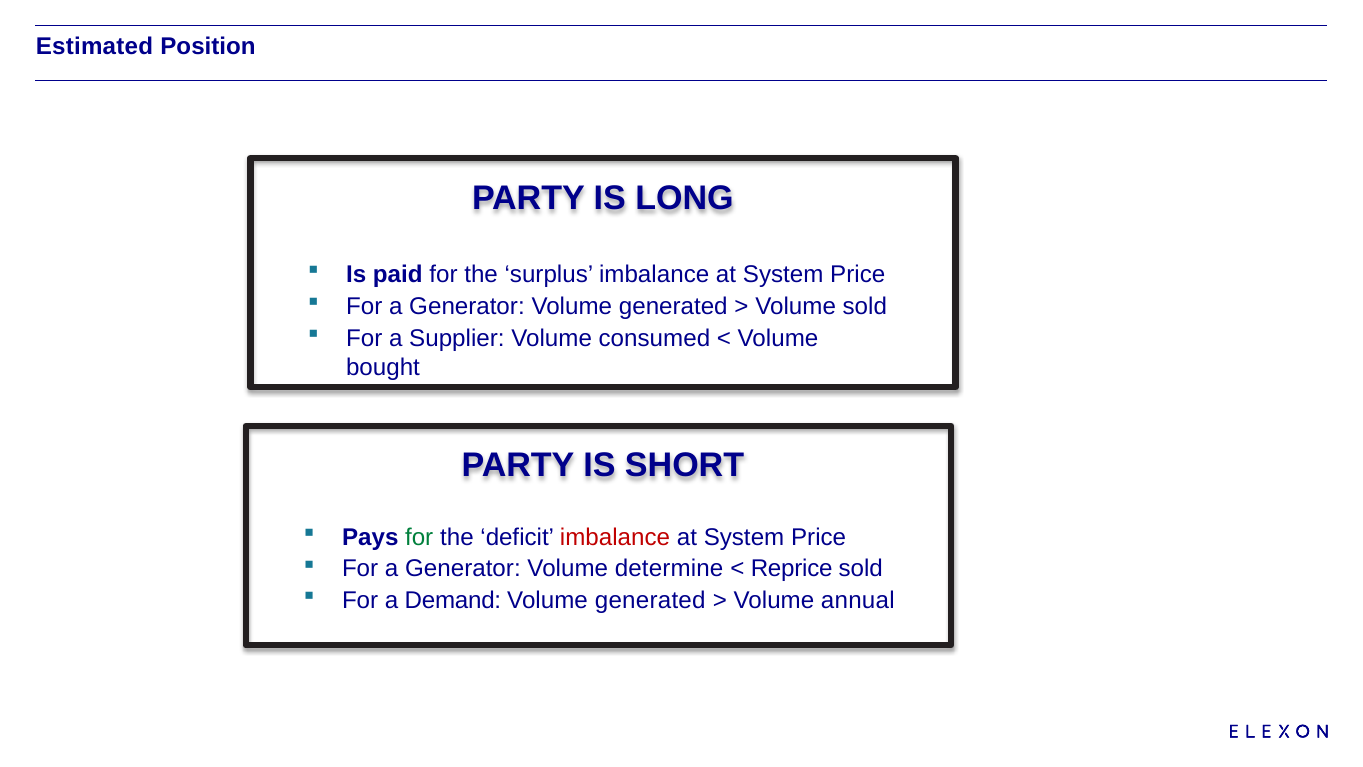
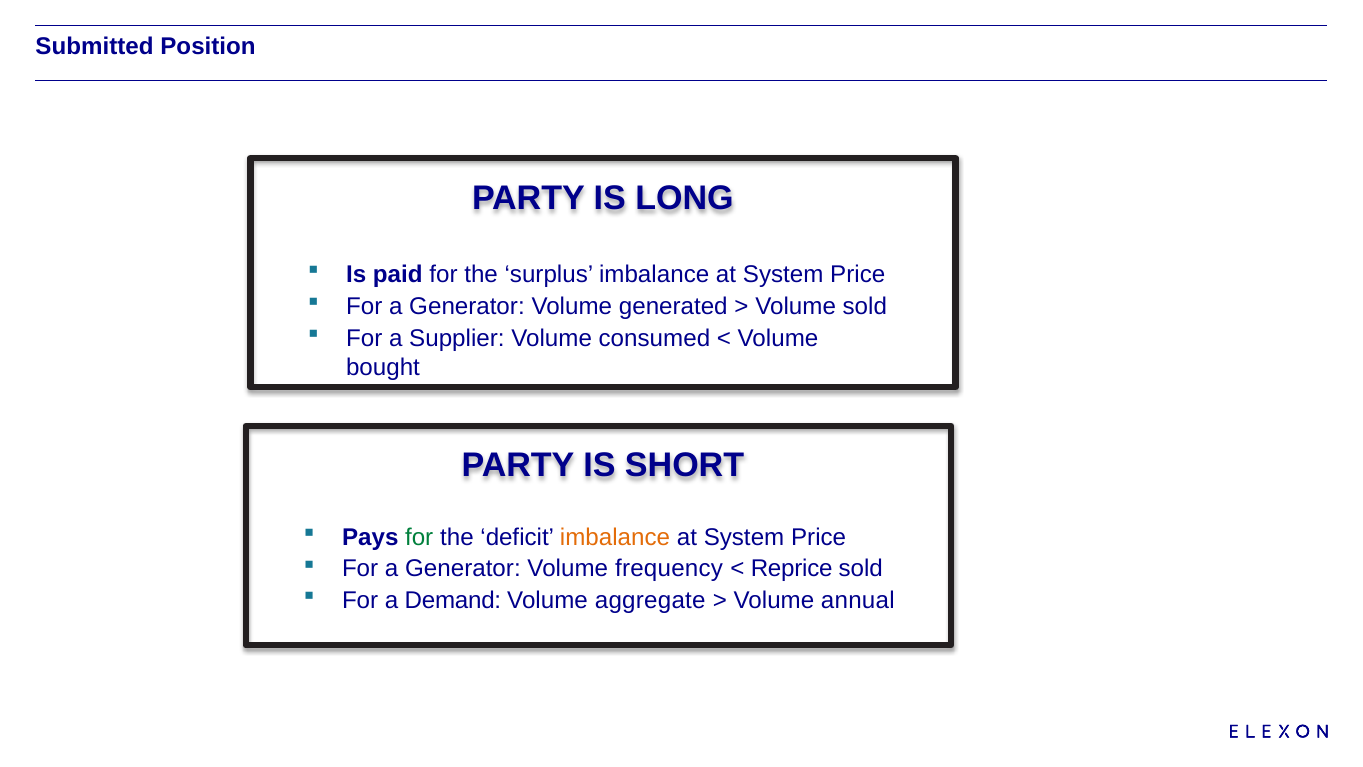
Estimated: Estimated -> Submitted
imbalance at (615, 537) colour: red -> orange
determine: determine -> frequency
generated at (650, 601): generated -> aggregate
